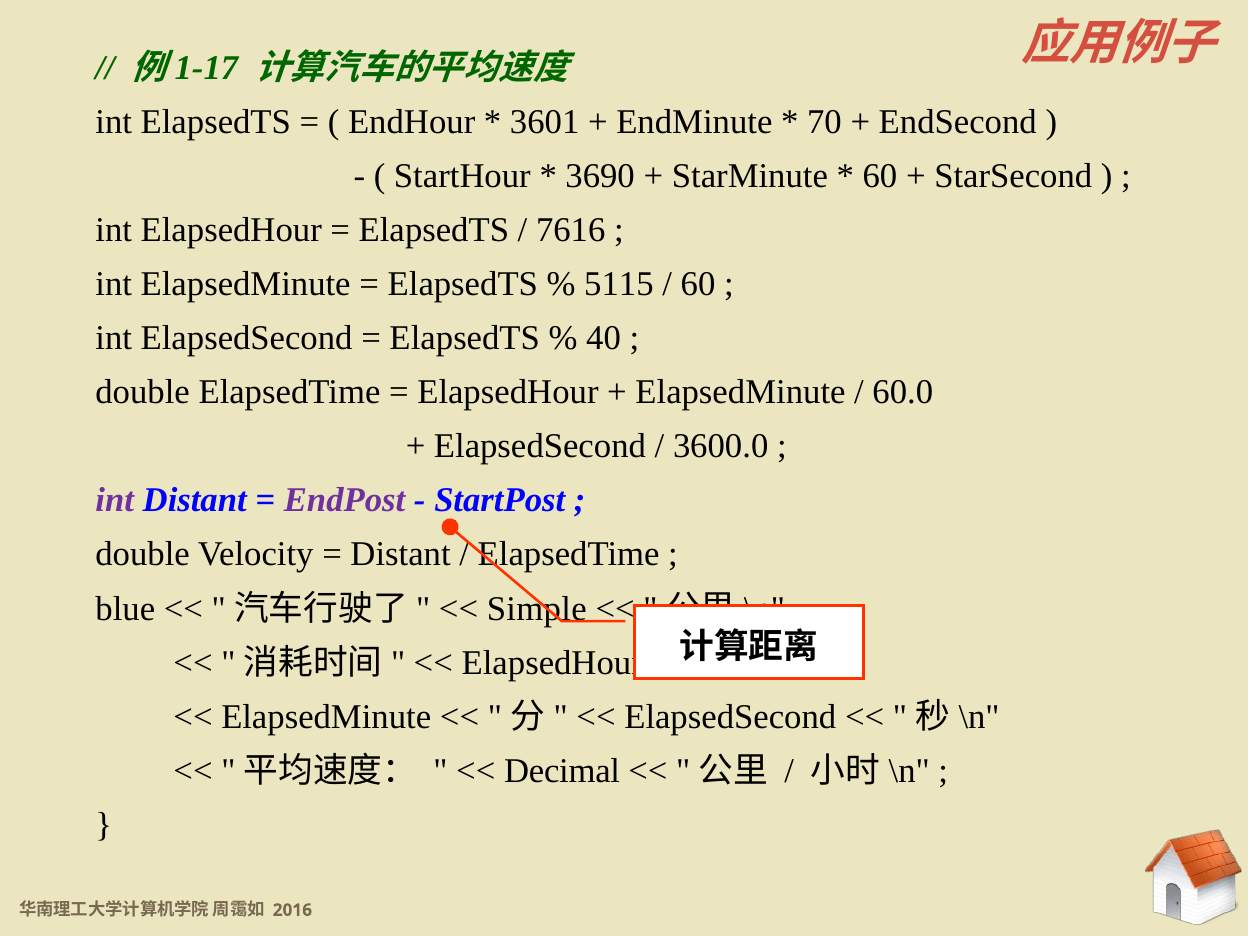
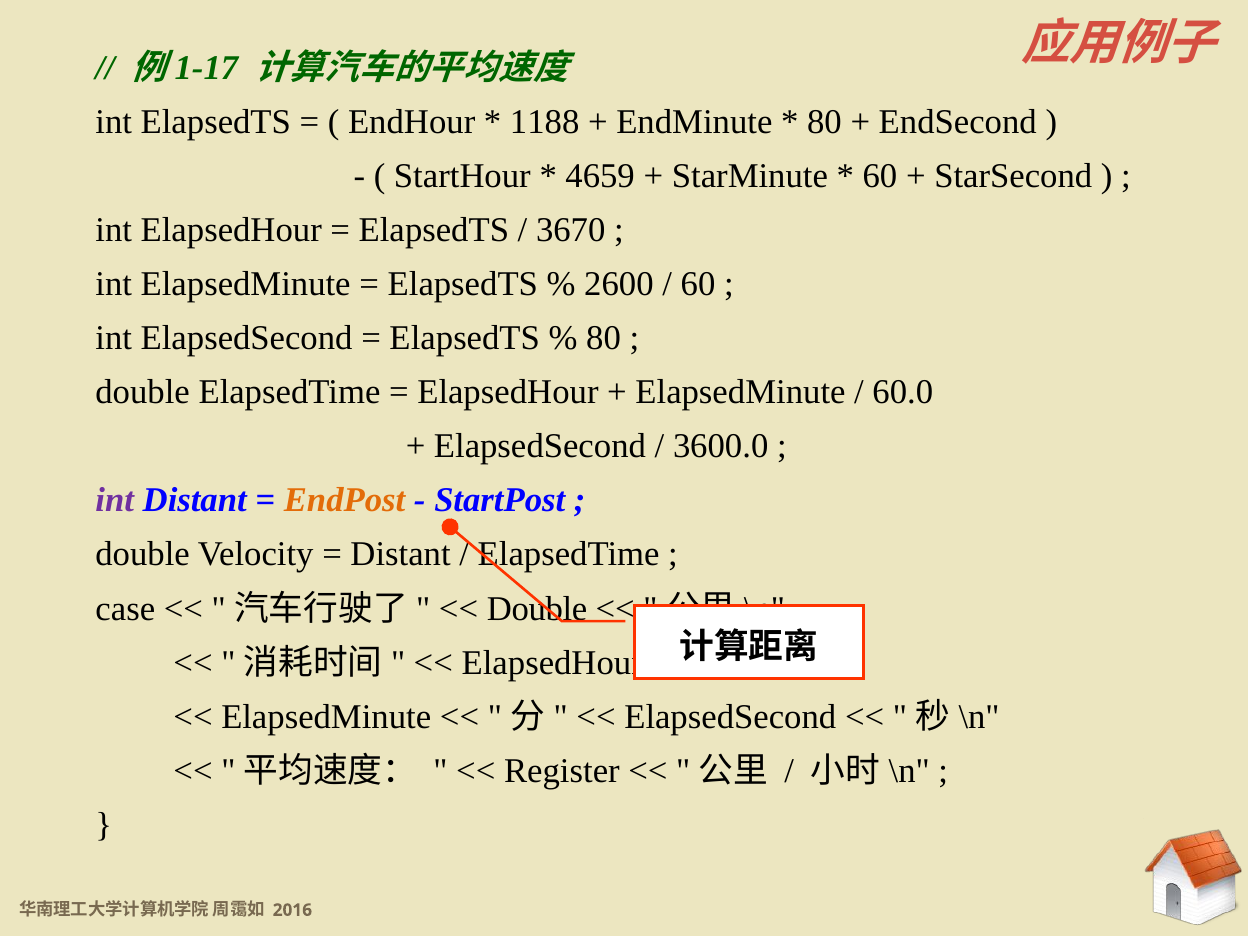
3601: 3601 -> 1188
70 at (824, 122): 70 -> 80
3690: 3690 -> 4659
7616: 7616 -> 3670
5115: 5115 -> 2600
40 at (604, 338): 40 -> 80
EndPost colour: purple -> orange
blue: blue -> case
Simple at (537, 609): Simple -> Double
Decimal: Decimal -> Register
